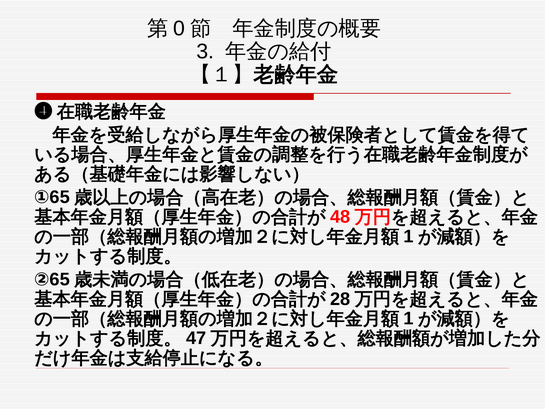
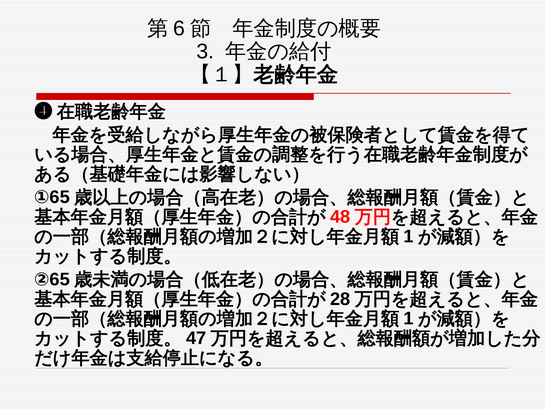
0: 0 -> 6
